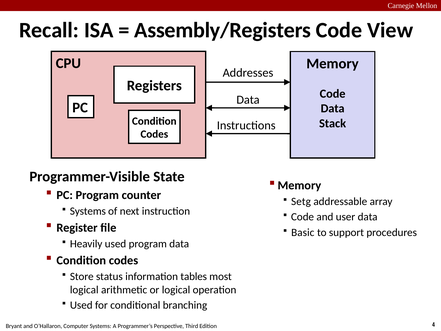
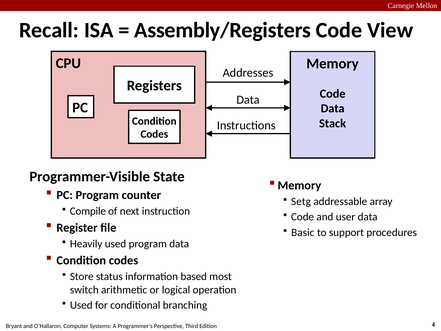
Systems at (88, 211): Systems -> Compile
tables: tables -> based
logical at (84, 290): logical -> switch
